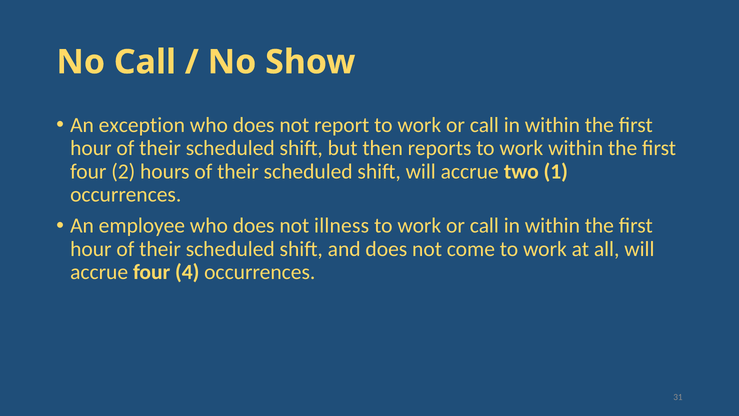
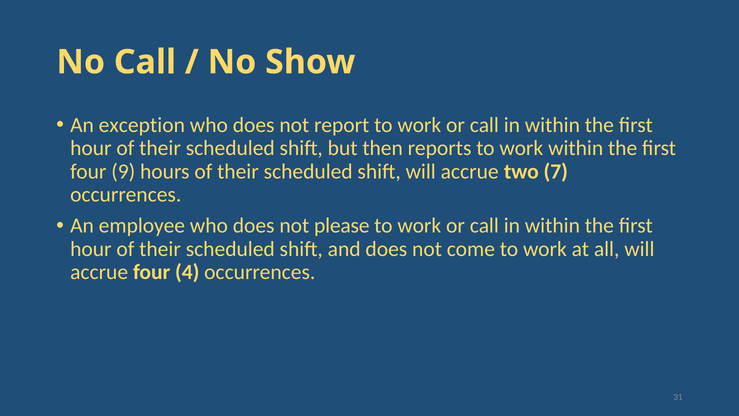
2: 2 -> 9
1: 1 -> 7
illness: illness -> please
